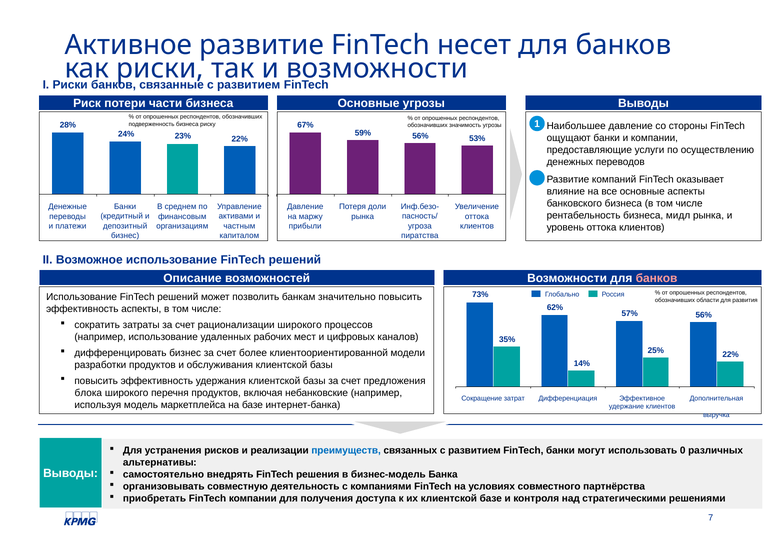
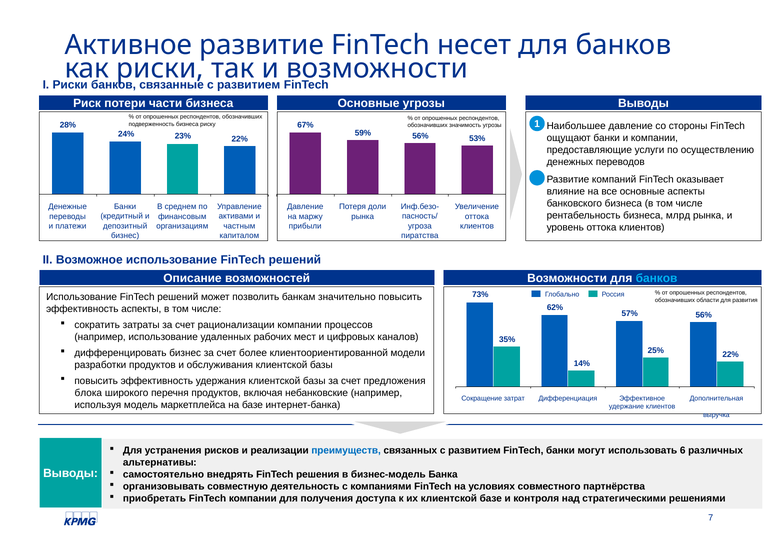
мидл: мидл -> млрд
банков at (657, 278) colour: pink -> light blue
рационализации широкого: широкого -> компании
0: 0 -> 6
